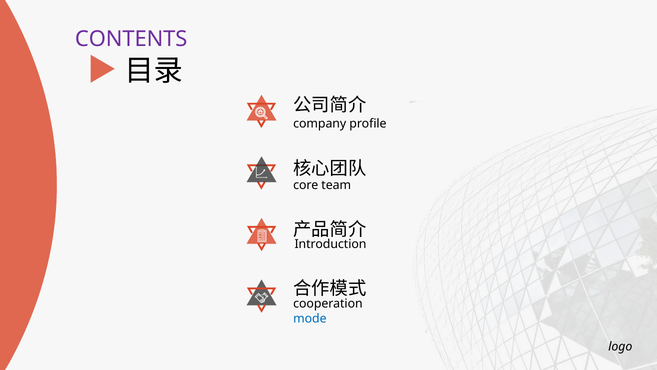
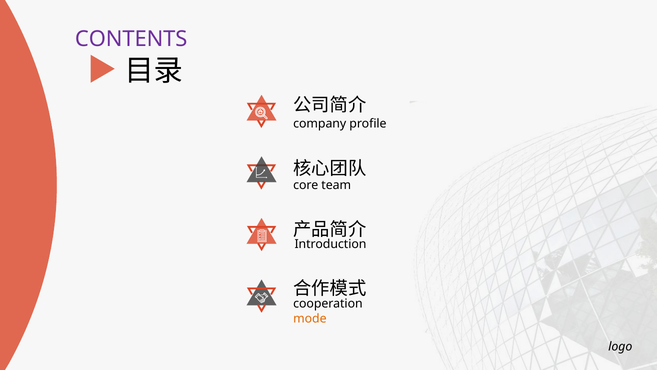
mode colour: blue -> orange
